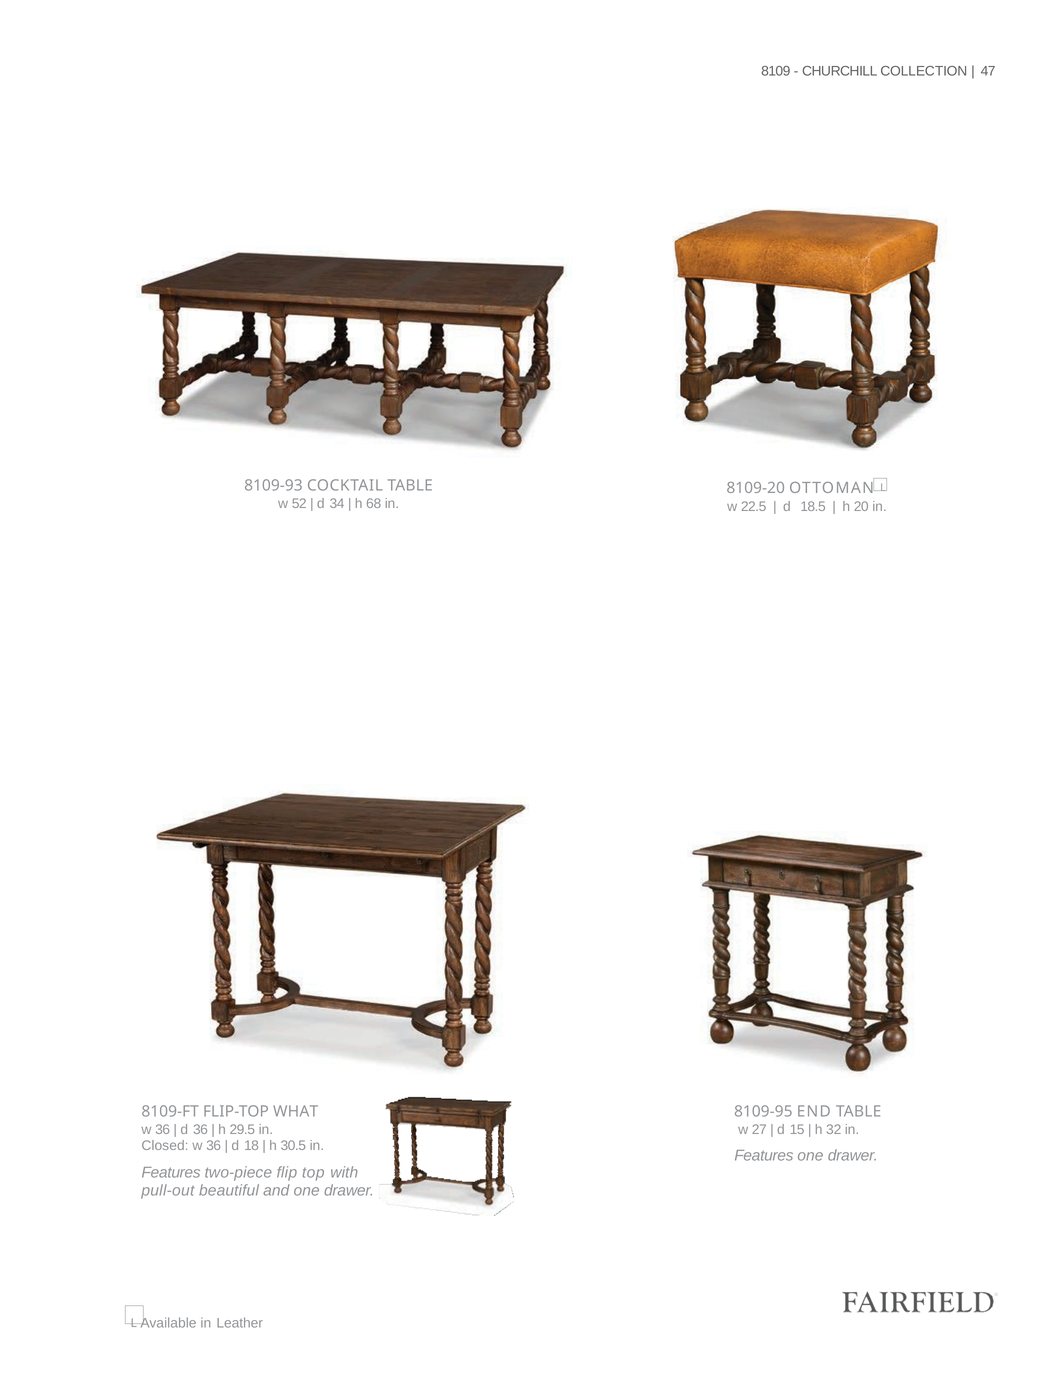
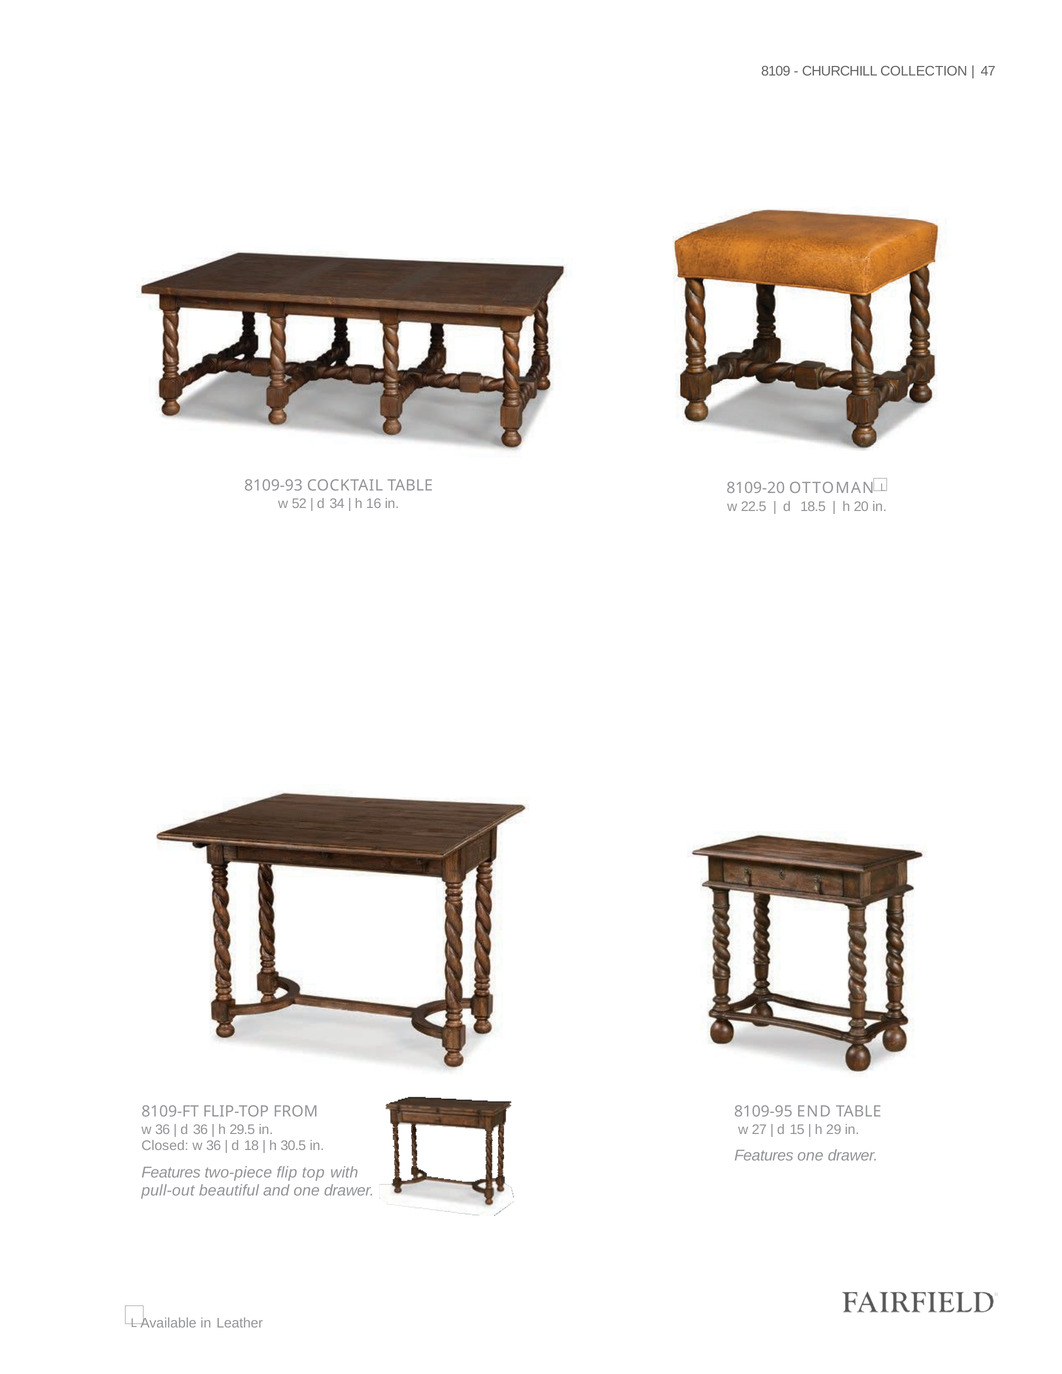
68: 68 -> 16
WHAT: WHAT -> FROM
32: 32 -> 29
